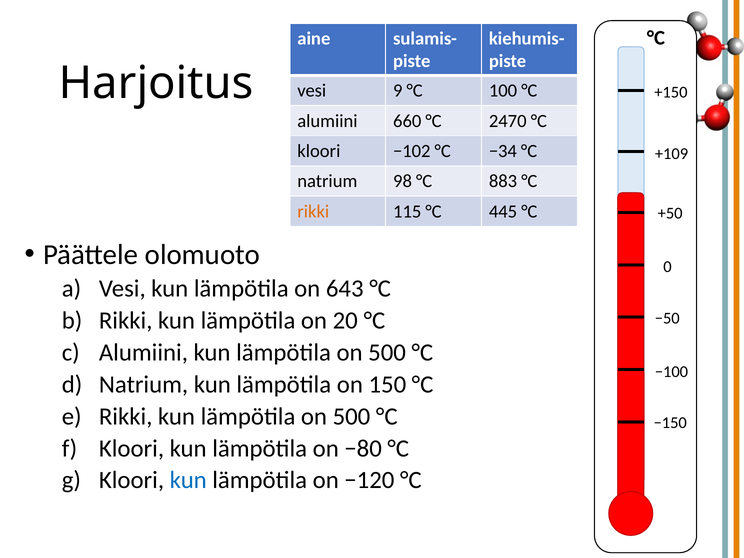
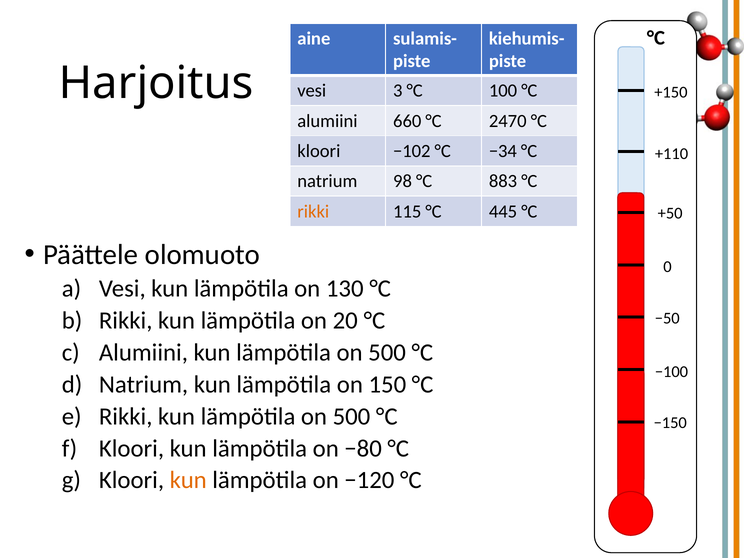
9: 9 -> 3
+109: +109 -> +110
643: 643 -> 130
kun at (188, 480) colour: blue -> orange
